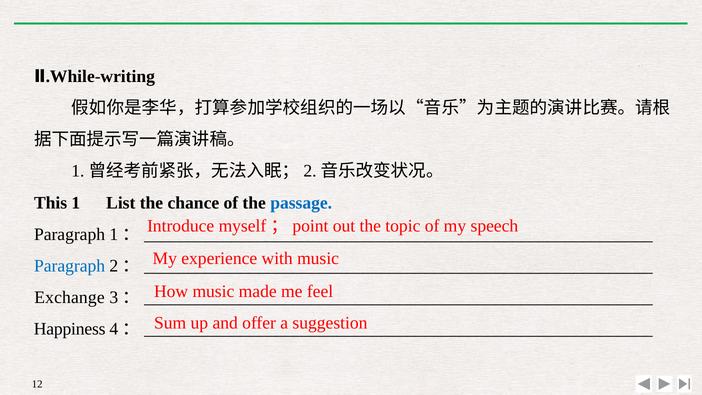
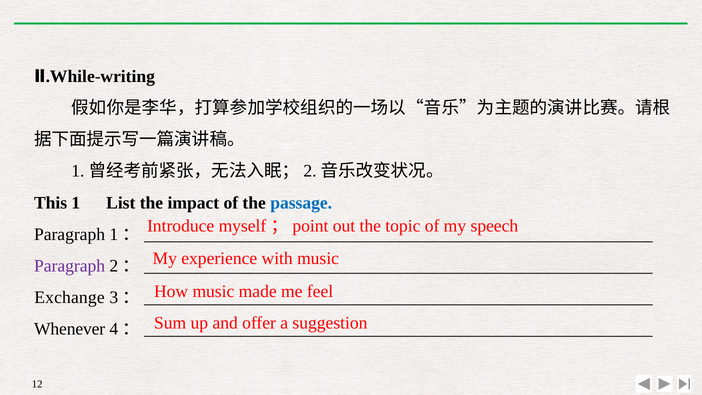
chance: chance -> impact
Paragraph at (70, 266) colour: blue -> purple
Happiness: Happiness -> Whenever
